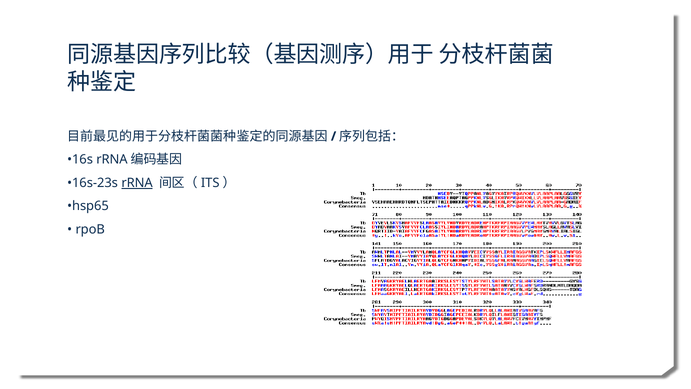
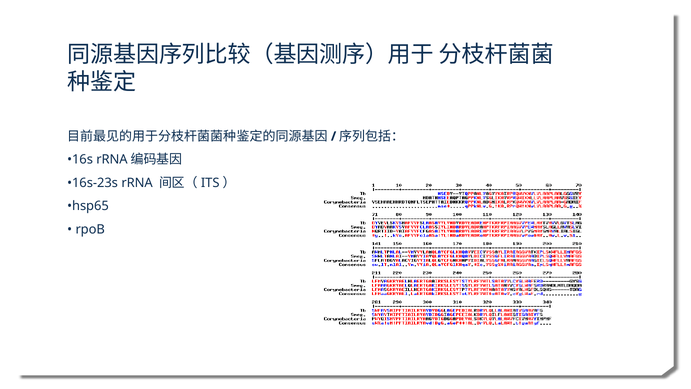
rRNA underline: present -> none
